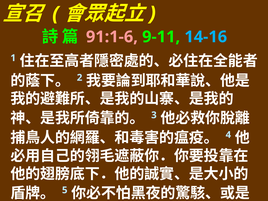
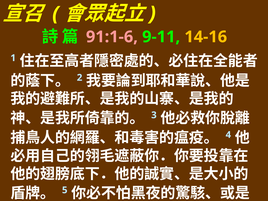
14-16 colour: light blue -> yellow
